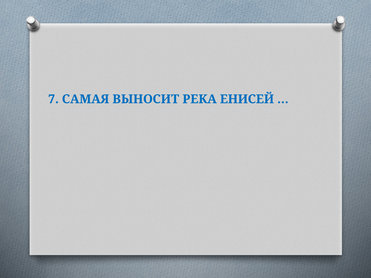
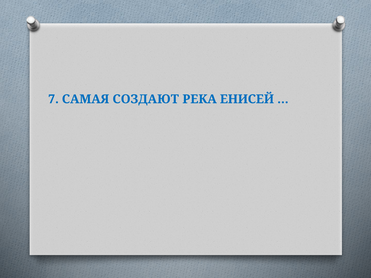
ВЫНОСИТ: ВЫНОСИТ -> СОЗДАЮТ
